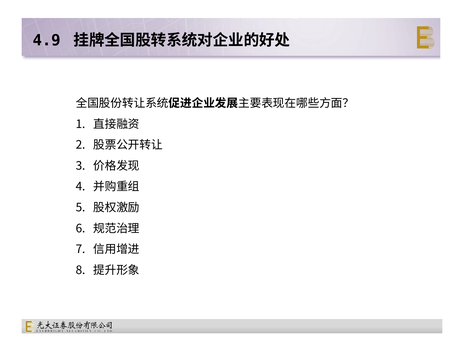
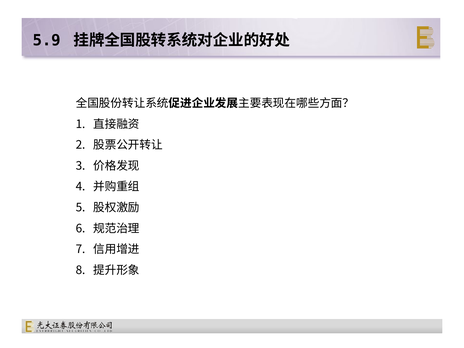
4.9: 4.9 -> 5.9
